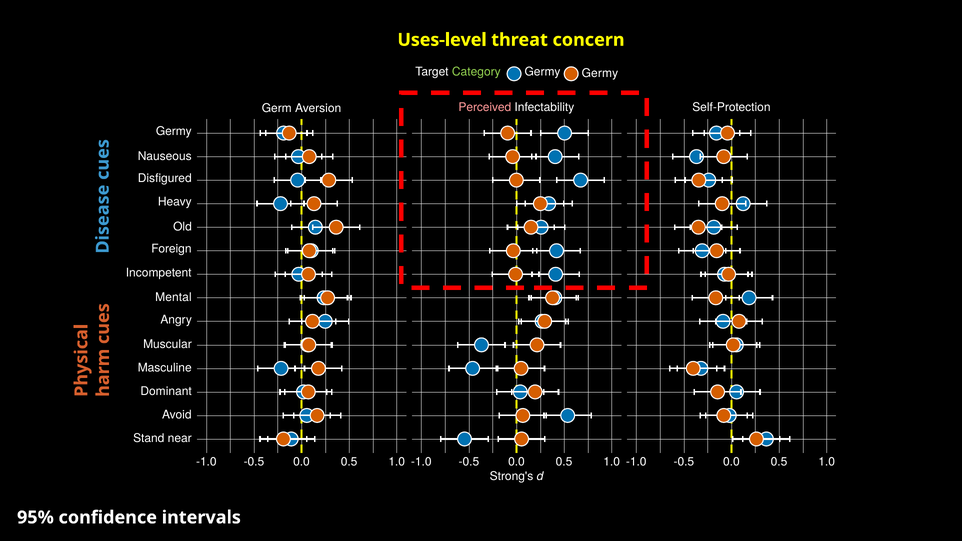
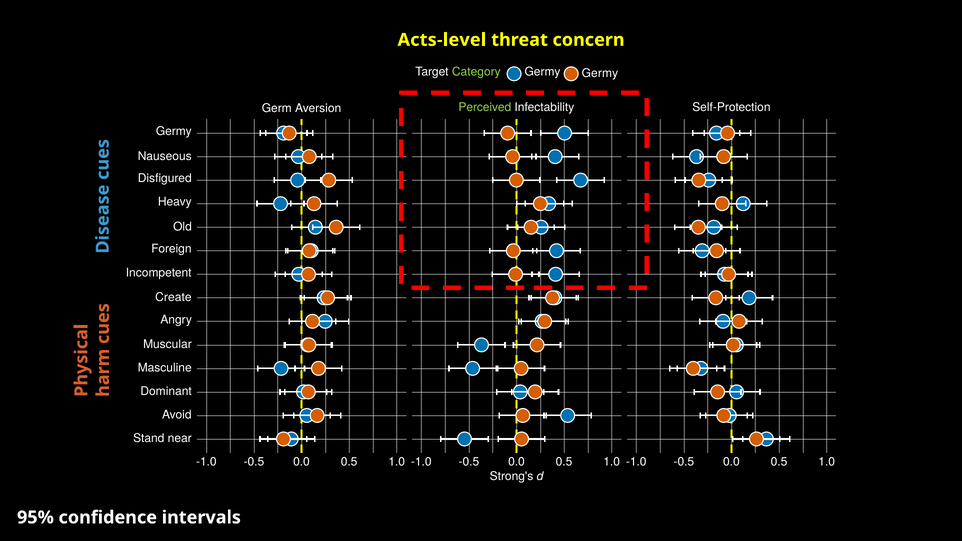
Uses-level: Uses-level -> Acts-level
Perceived colour: pink -> light green
Mental: Mental -> Create
